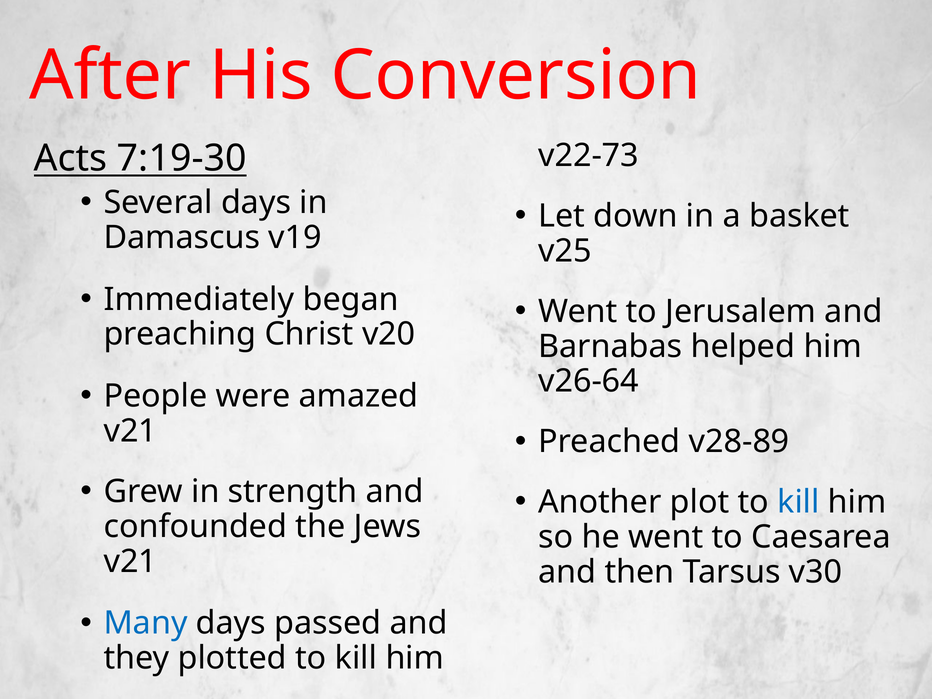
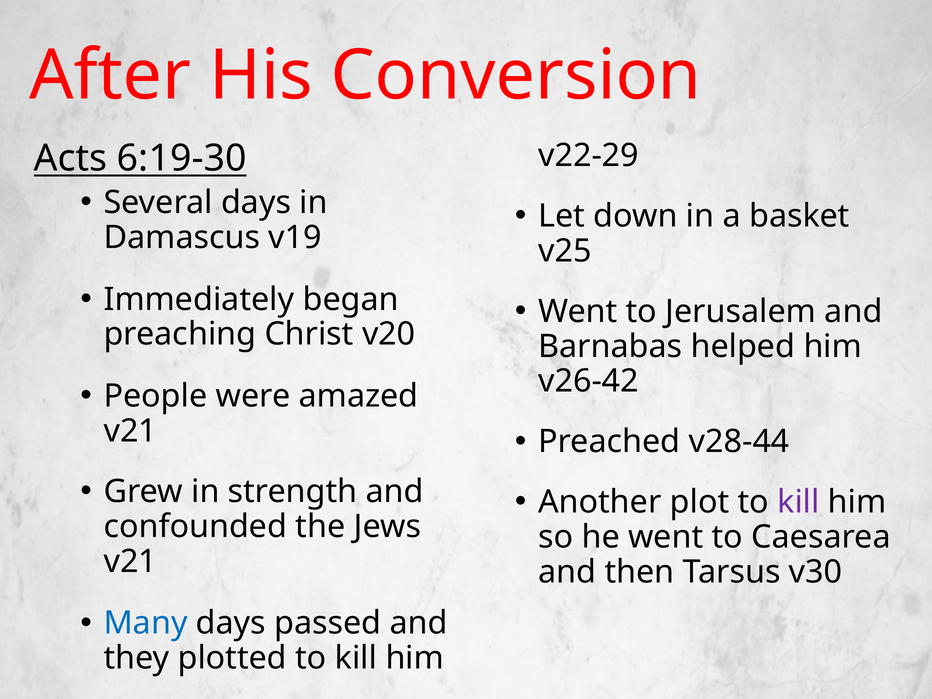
v22-73: v22-73 -> v22-29
7:19-30: 7:19-30 -> 6:19-30
v26-64: v26-64 -> v26-42
v28-89: v28-89 -> v28-44
kill at (798, 502) colour: blue -> purple
